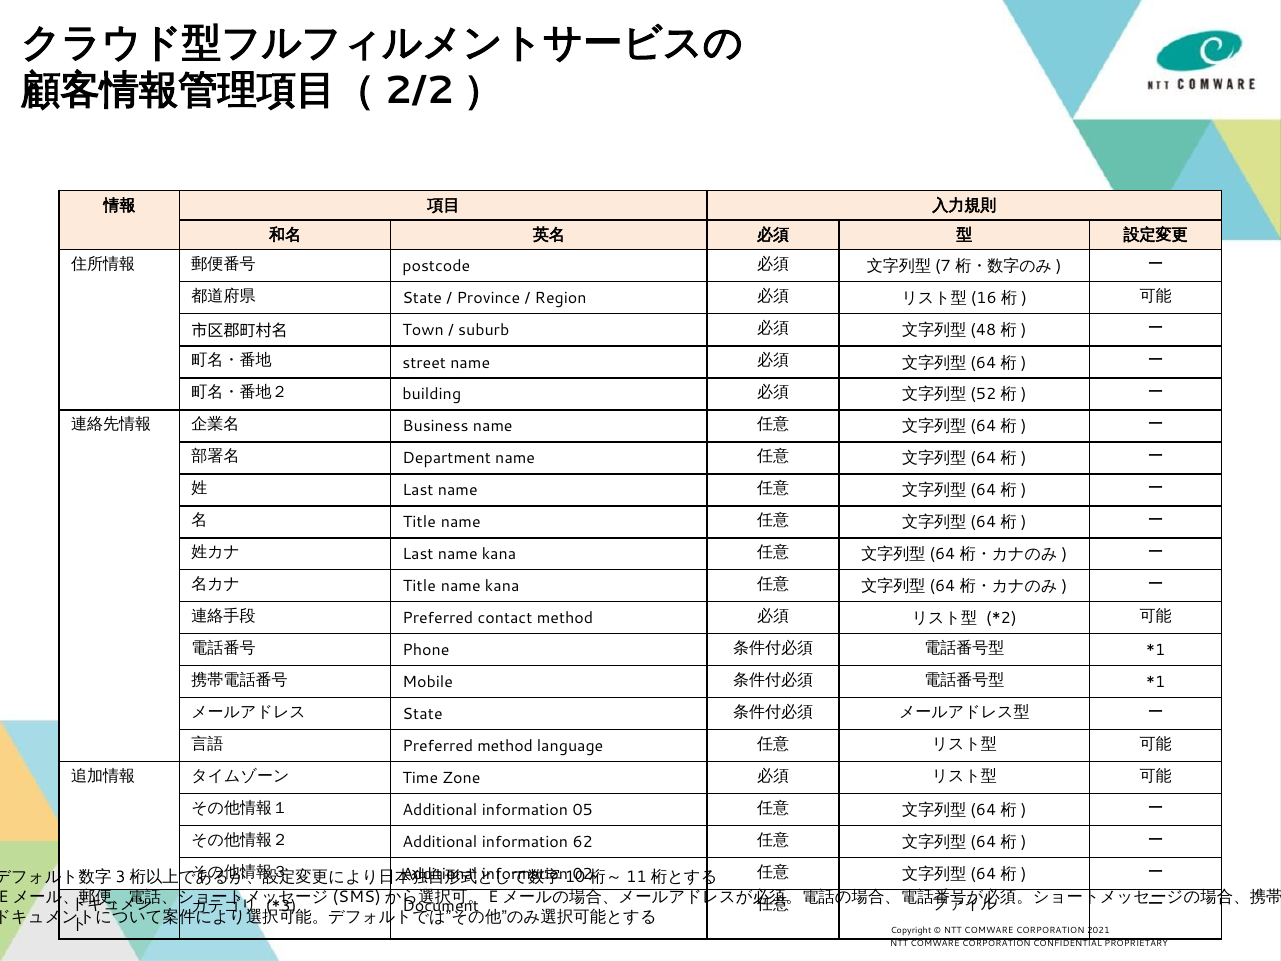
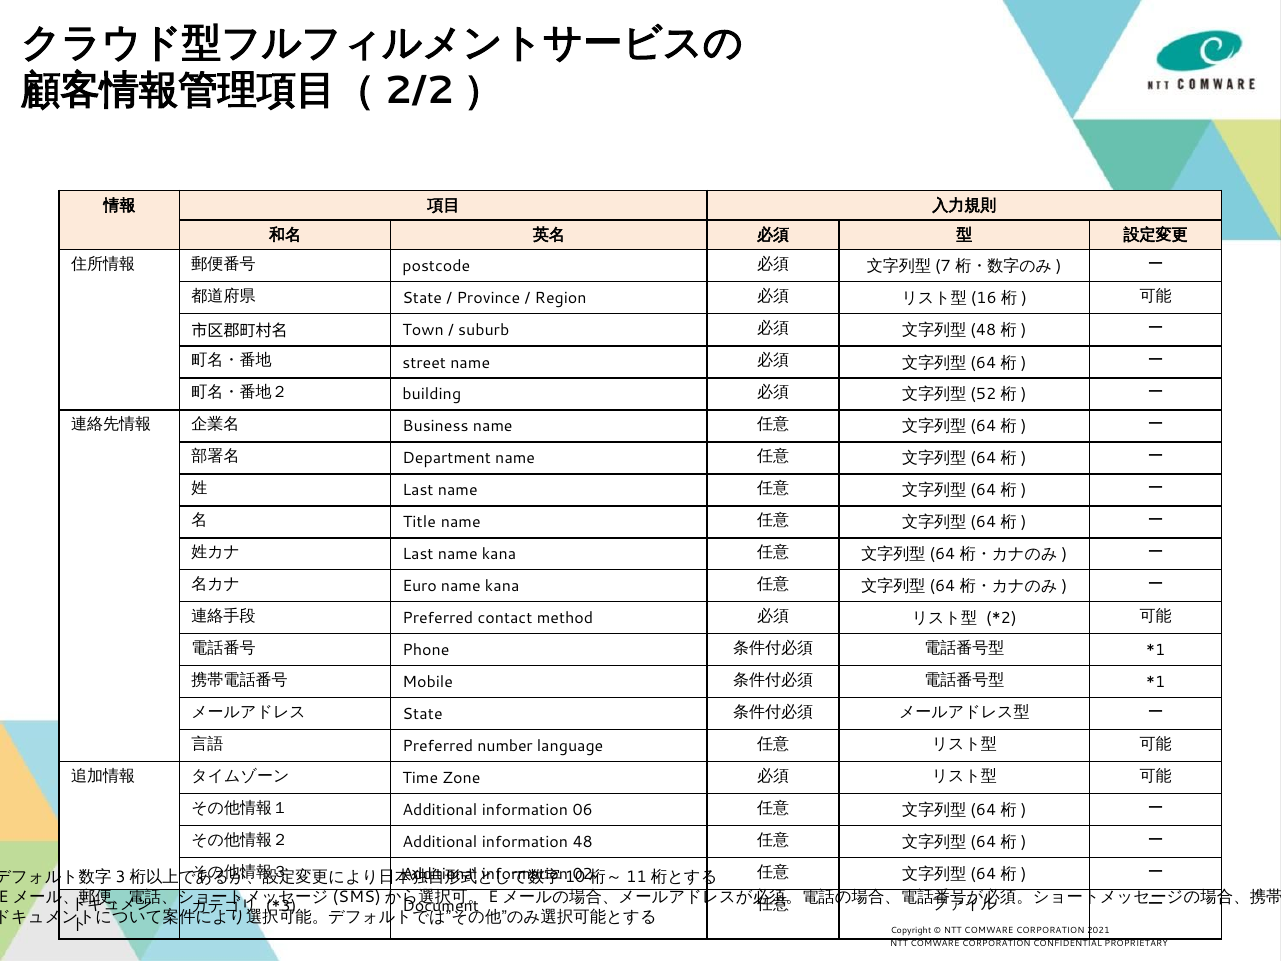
Title at (419, 586): Title -> Euro
Preferred method: method -> number
05: 05 -> 06
62: 62 -> 48
